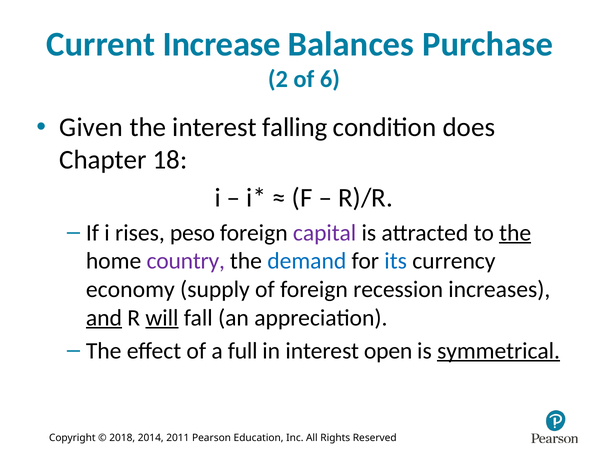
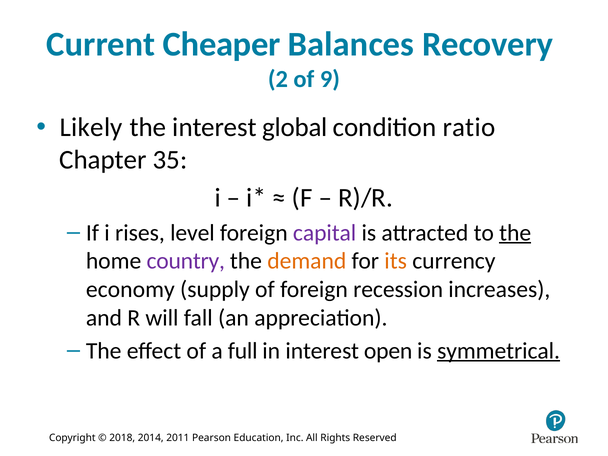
Increase: Increase -> Cheaper
Purchase: Purchase -> Recovery
6: 6 -> 9
Given: Given -> Likely
falling: falling -> global
does: does -> ratio
18: 18 -> 35
peso: peso -> level
demand colour: blue -> orange
its colour: blue -> orange
and underline: present -> none
will underline: present -> none
